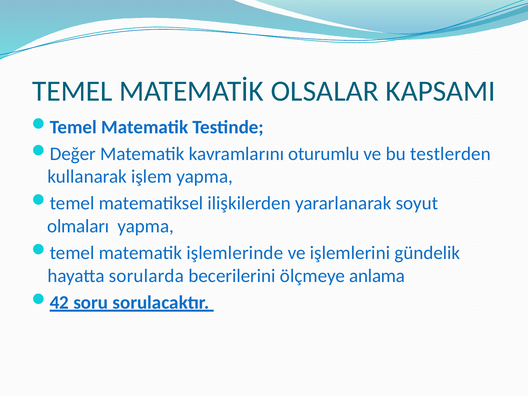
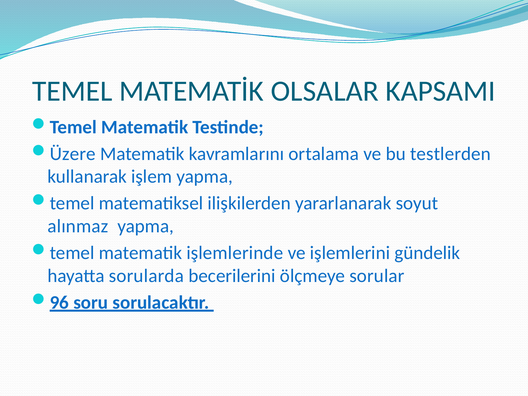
Değer: Değer -> Üzere
oturumlu: oturumlu -> ortalama
olmaları: olmaları -> alınmaz
anlama: anlama -> sorular
42: 42 -> 96
